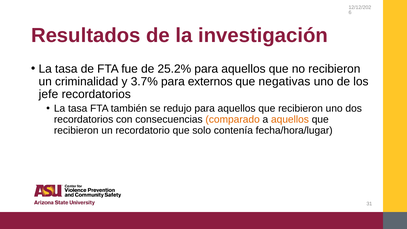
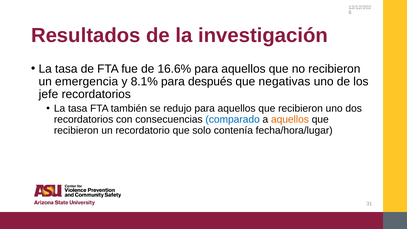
25.2%: 25.2% -> 16.6%
criminalidad: criminalidad -> emergencia
3.7%: 3.7% -> 8.1%
externos: externos -> después
comparado colour: orange -> blue
